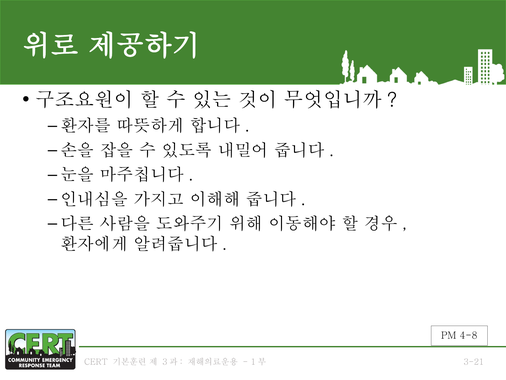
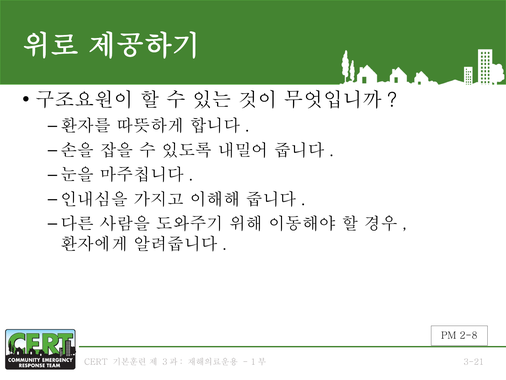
4-8: 4-8 -> 2-8
